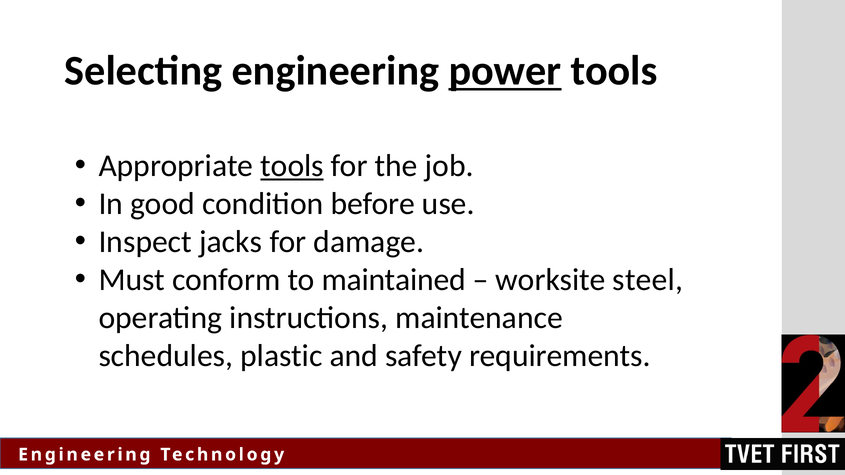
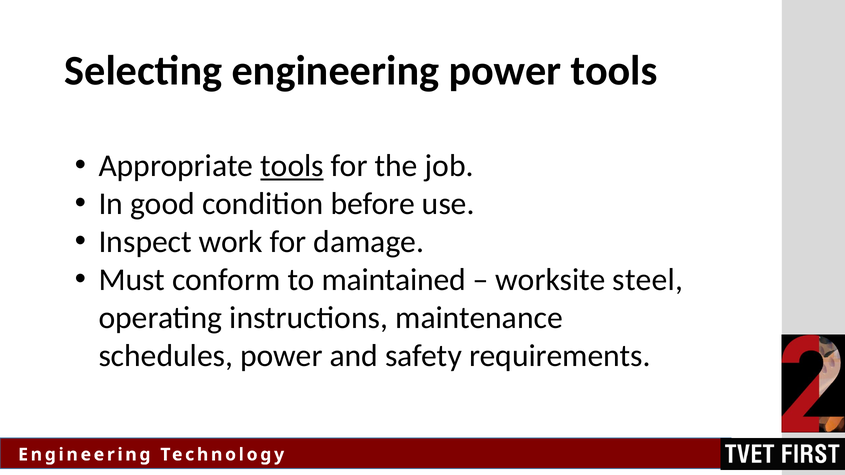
power at (505, 71) underline: present -> none
jacks: jacks -> work
schedules plastic: plastic -> power
